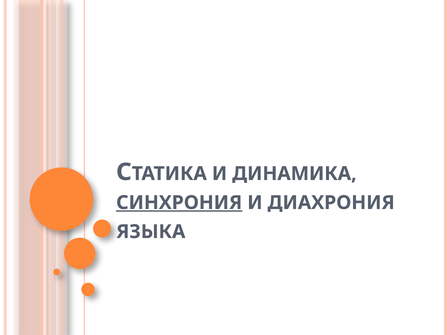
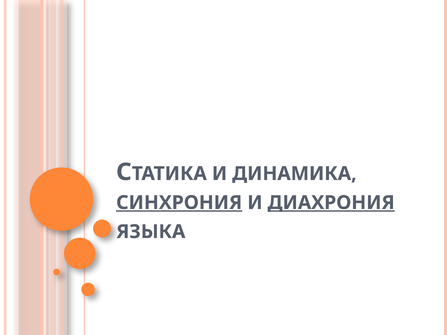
ДИАХРОНИЯ underline: none -> present
